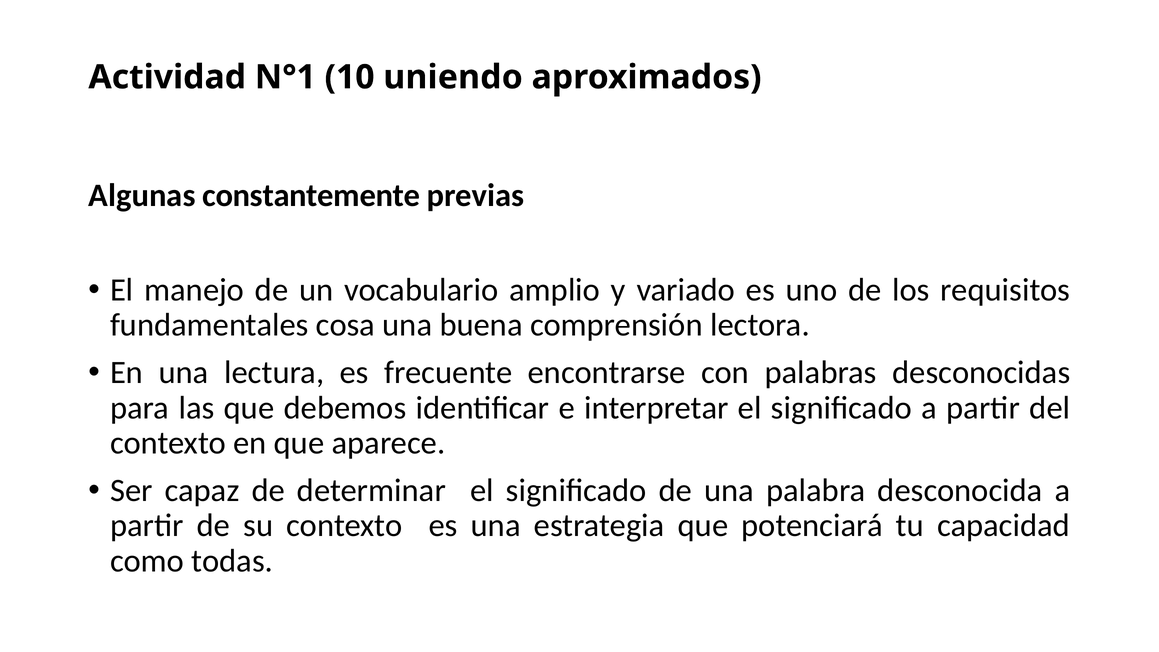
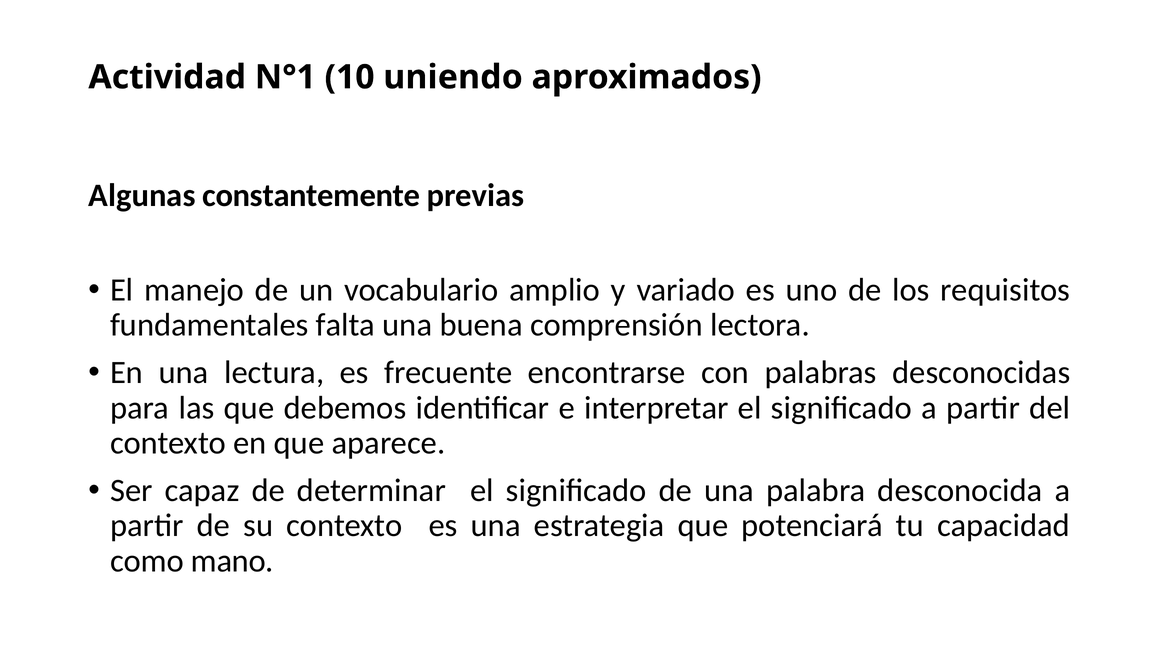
cosa: cosa -> falta
todas: todas -> mano
